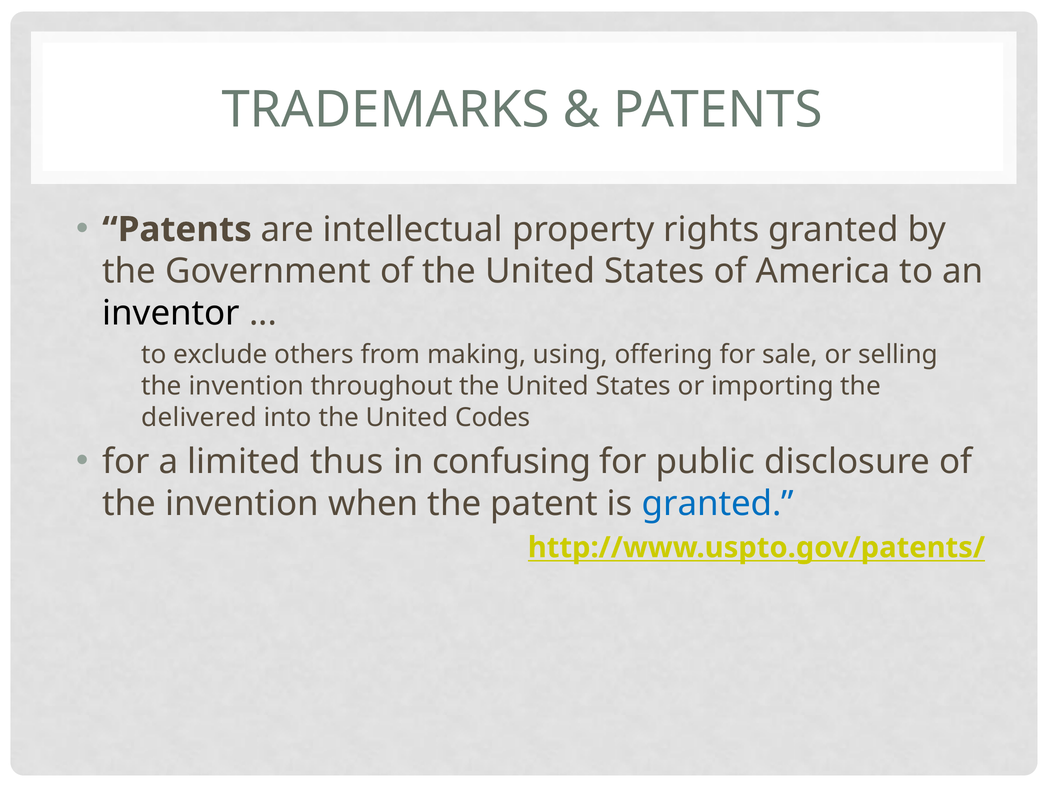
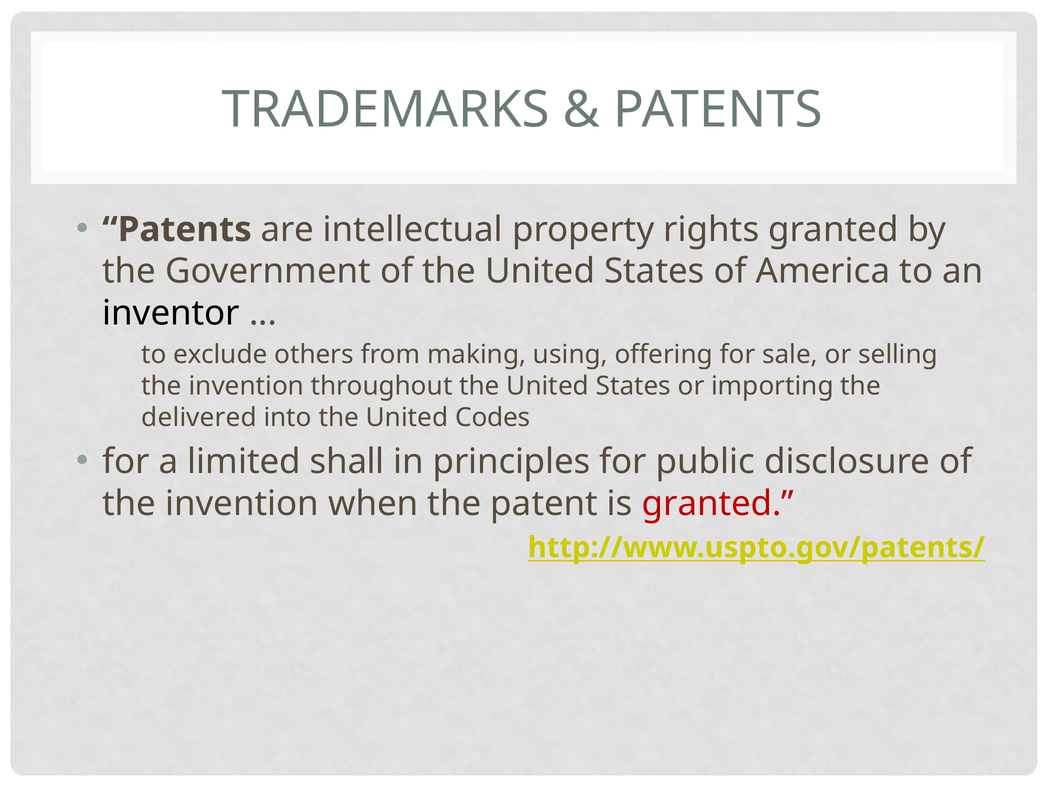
thus: thus -> shall
confusing: confusing -> principles
granted at (718, 504) colour: blue -> red
